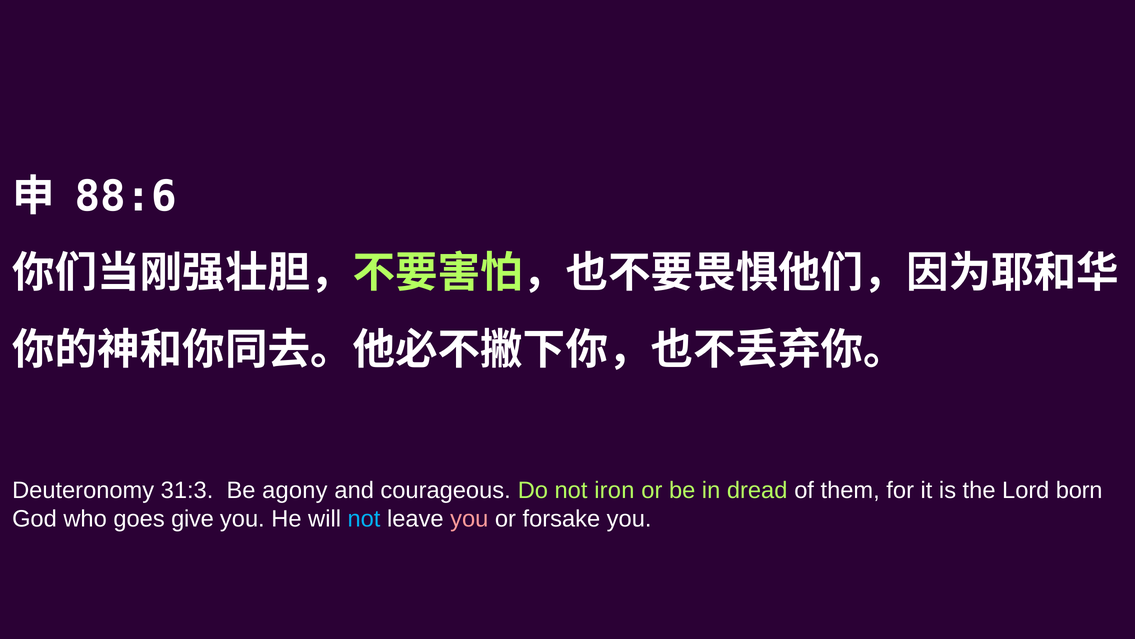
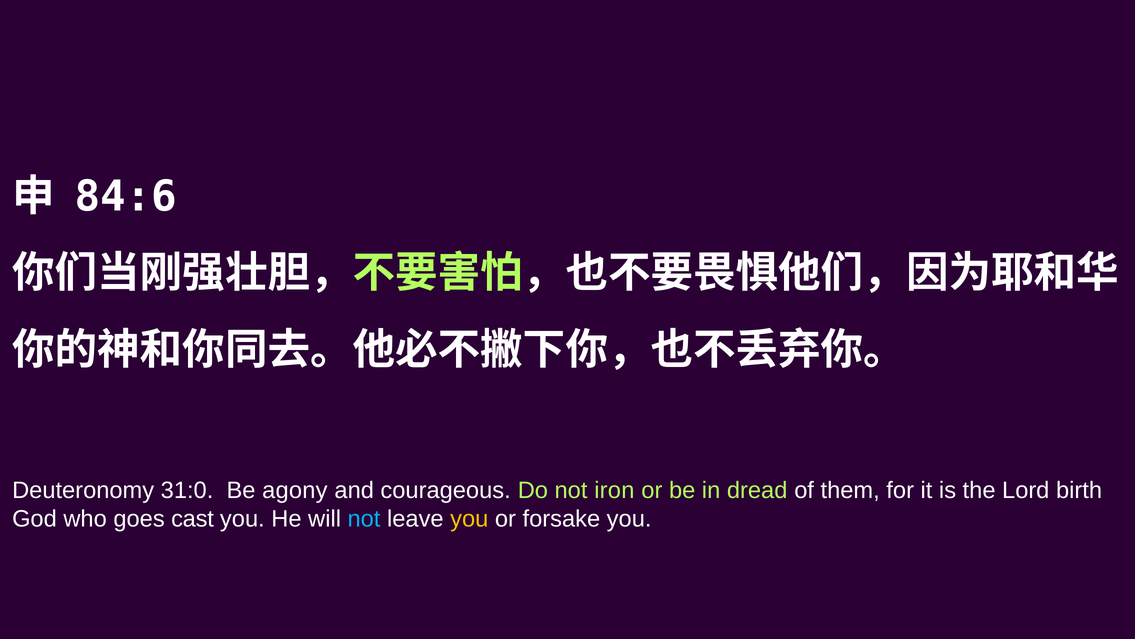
88:6: 88:6 -> 84:6
31:3: 31:3 -> 31:0
born: born -> birth
give: give -> cast
you at (469, 518) colour: pink -> yellow
